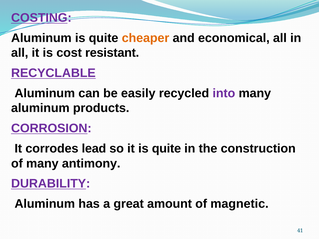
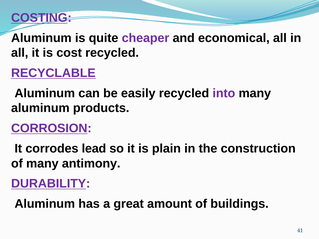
cheaper colour: orange -> purple
cost resistant: resistant -> recycled
it is quite: quite -> plain
magnetic: magnetic -> buildings
